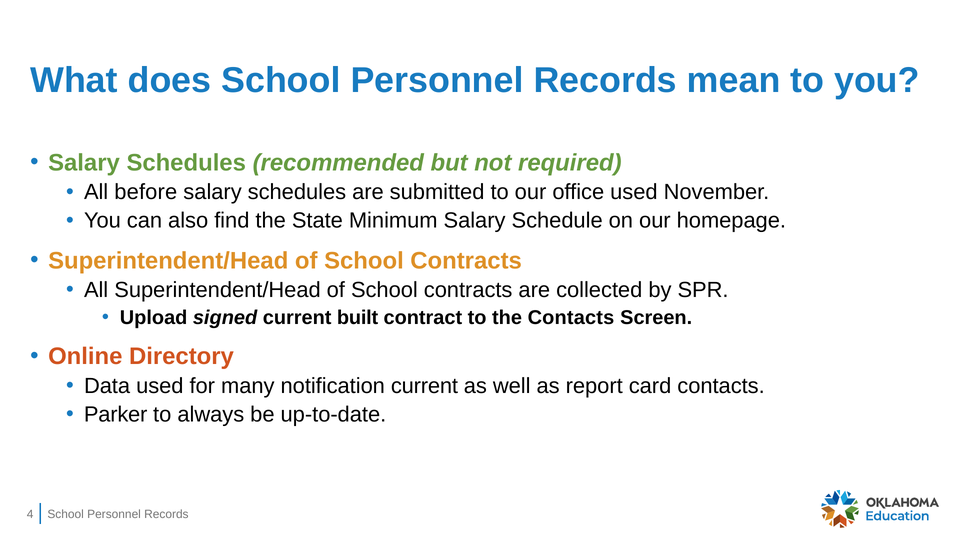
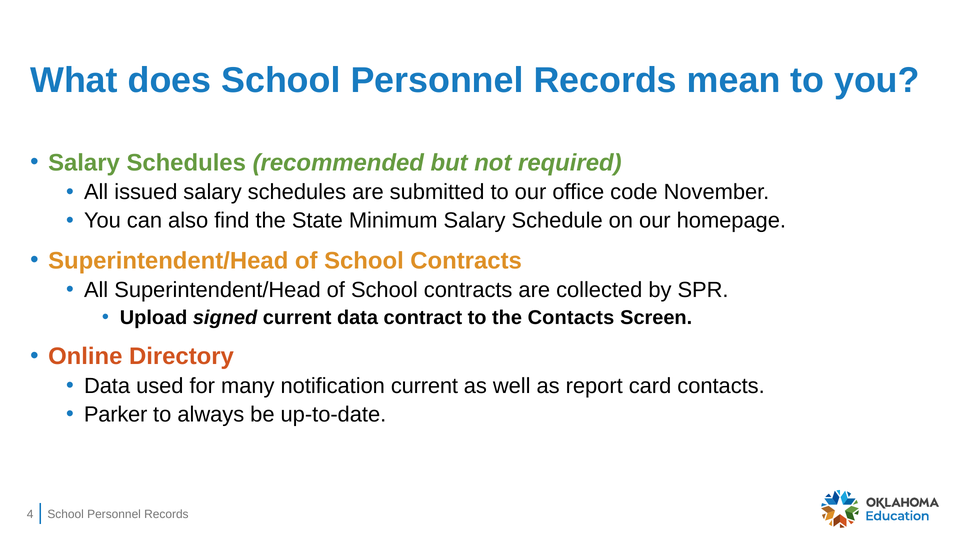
before: before -> issued
office used: used -> code
current built: built -> data
